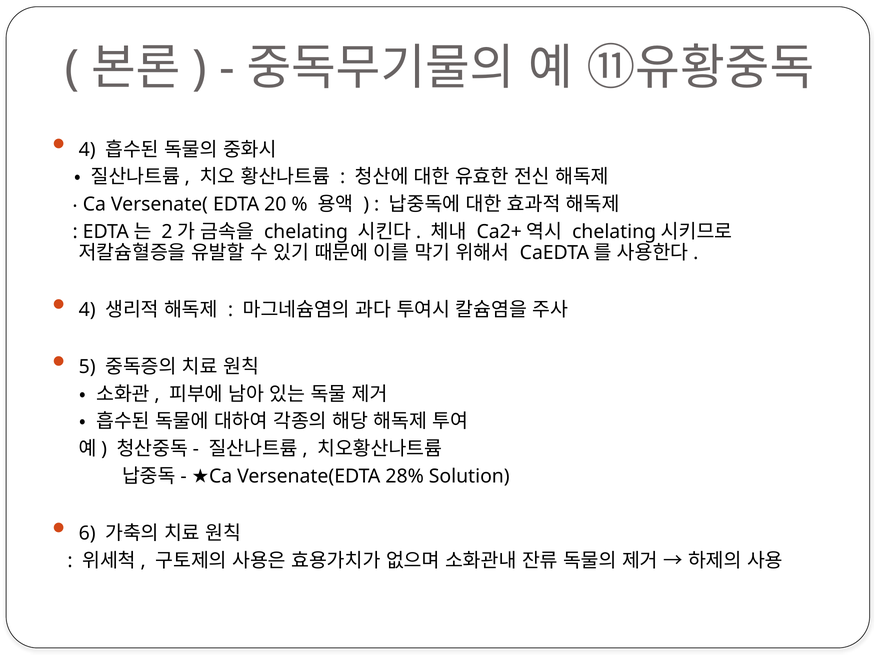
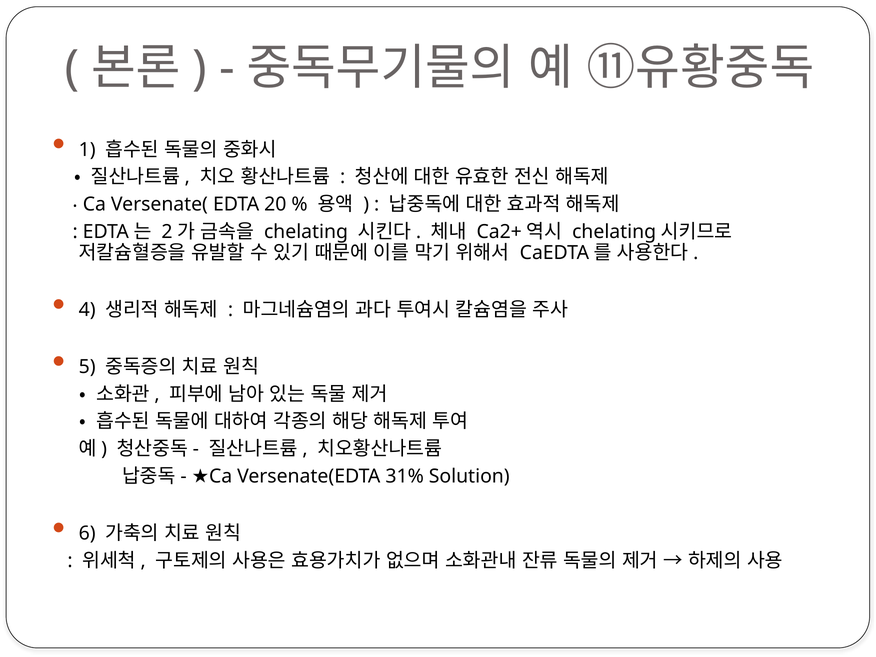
4 at (87, 150): 4 -> 1
28%: 28% -> 31%
